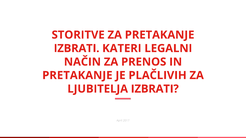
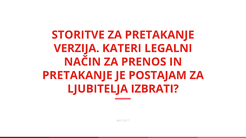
IZBRATI at (77, 49): IZBRATI -> VERZIJA
PLAČLIVIH: PLAČLIVIH -> POSTAJAM
